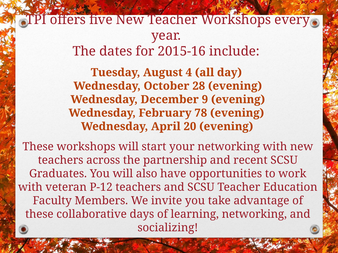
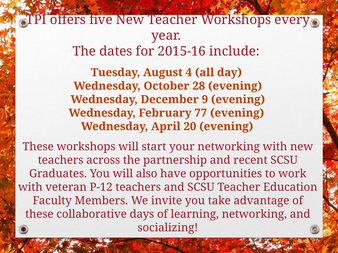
78: 78 -> 77
